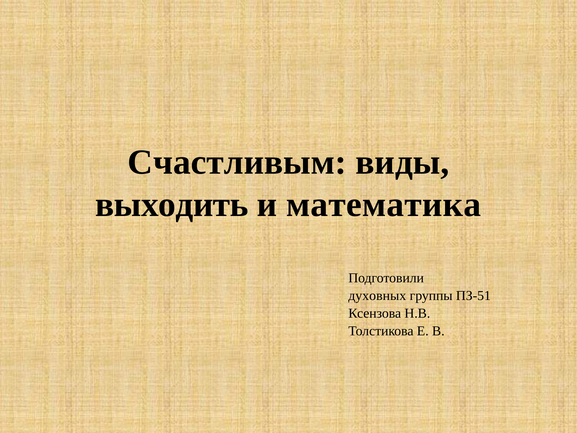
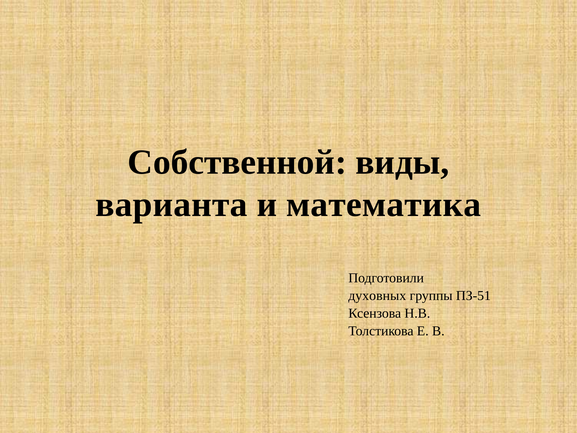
Счастливым: Счастливым -> Собственной
выходить: выходить -> варианта
